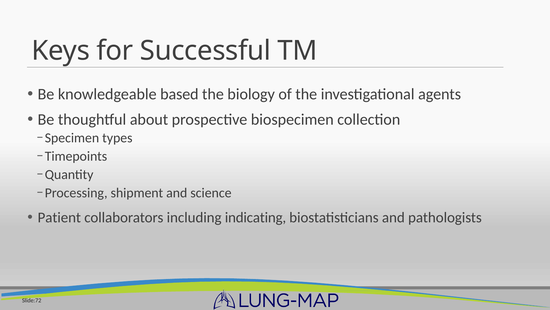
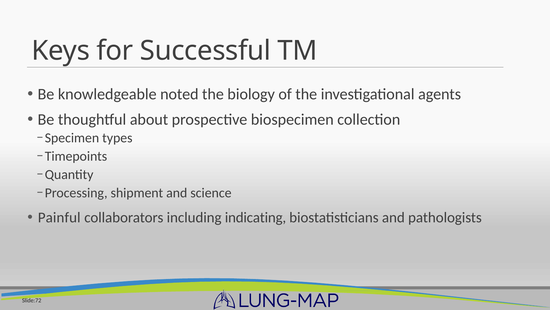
based: based -> noted
Patient: Patient -> Painful
